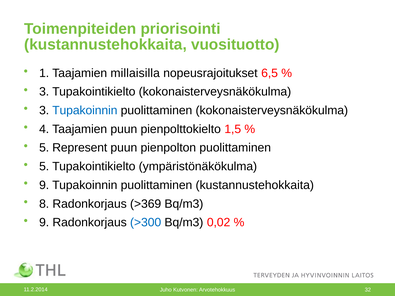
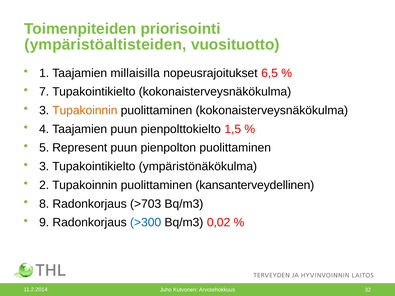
kustannustehokkaita at (105, 45): kustannustehokkaita -> ympäristöaltisteiden
3 at (44, 92): 3 -> 7
Tupakoinnin at (85, 111) colour: blue -> orange
5 at (44, 167): 5 -> 3
9 at (44, 185): 9 -> 2
puolittaminen kustannustehokkaita: kustannustehokkaita -> kansanterveydellinen
>369: >369 -> >703
